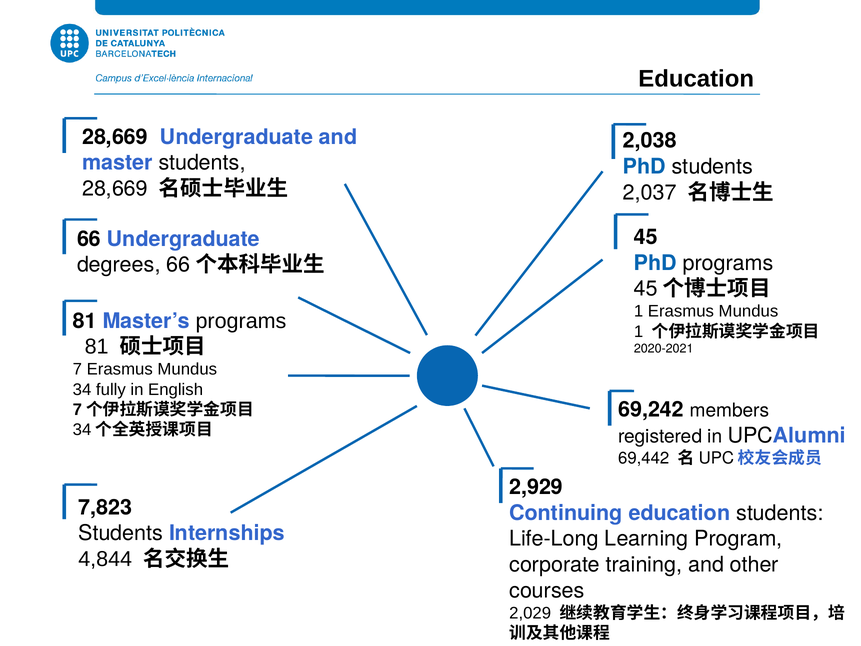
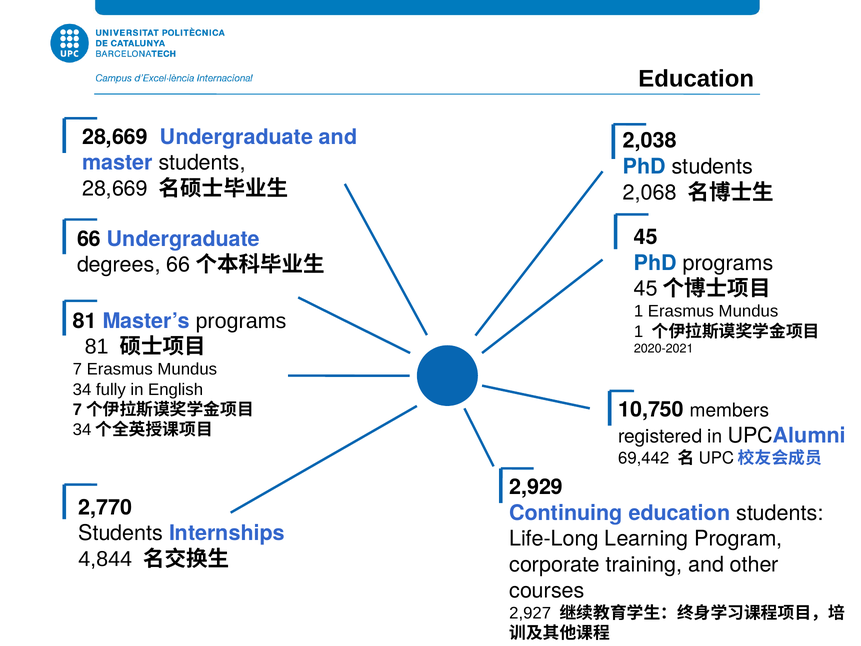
2,037: 2,037 -> 2,068
69,242: 69,242 -> 10,750
7,823: 7,823 -> 2,770
2,029: 2,029 -> 2,927
